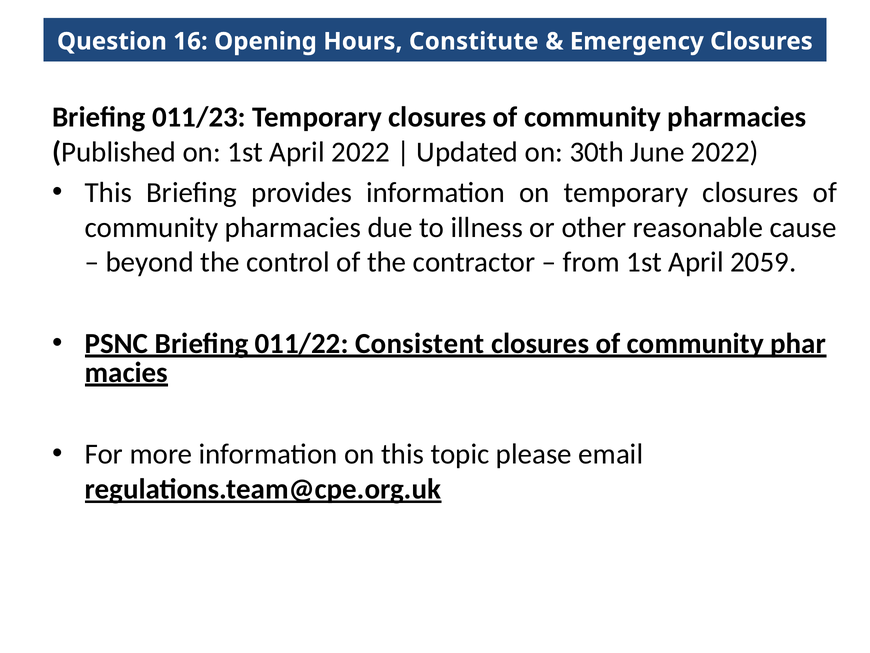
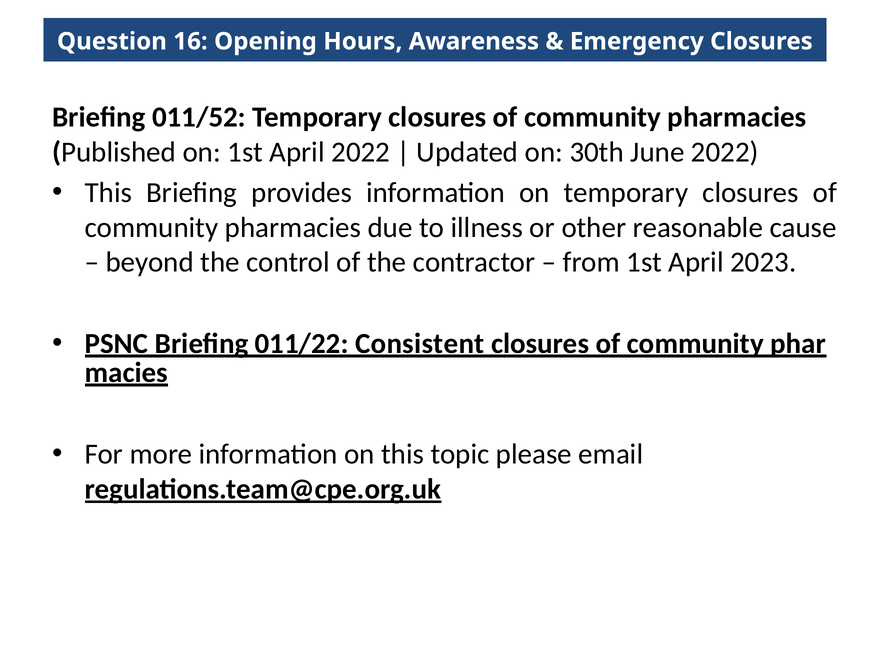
Constitute: Constitute -> Awareness
011/23: 011/23 -> 011/52
2059: 2059 -> 2023
